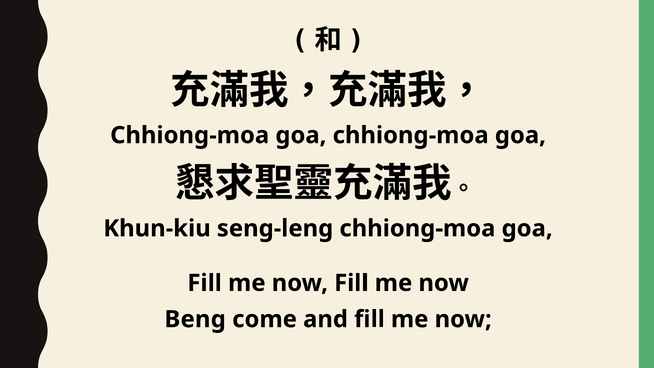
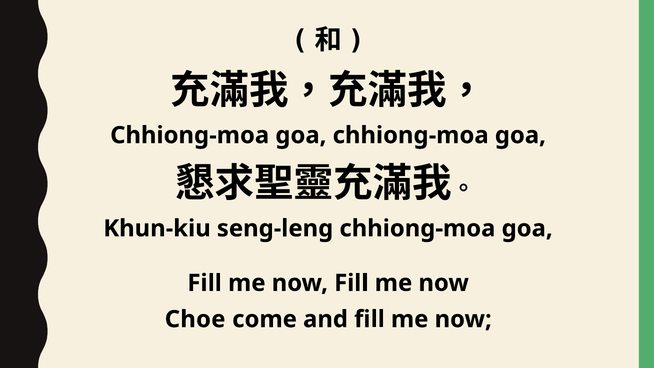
Beng: Beng -> Choe
